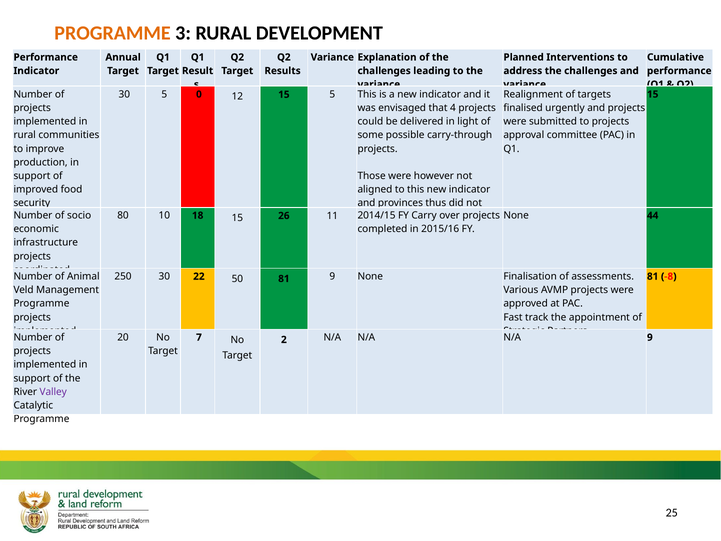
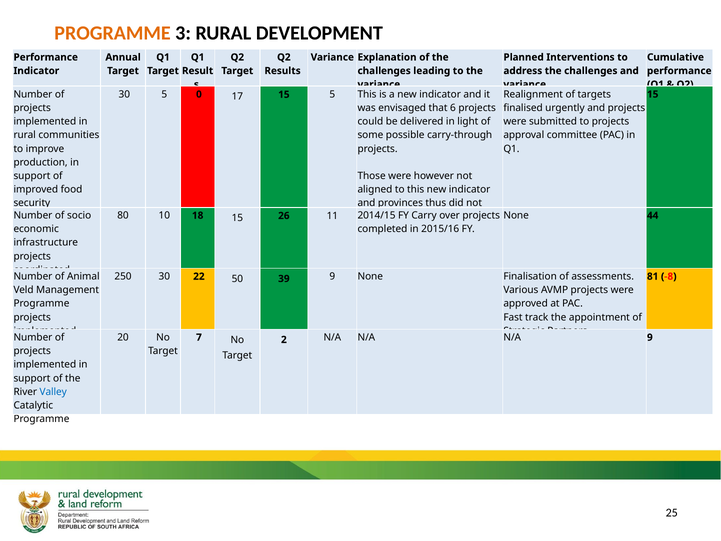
12: 12 -> 17
4: 4 -> 6
50 81: 81 -> 39
Valley colour: purple -> blue
